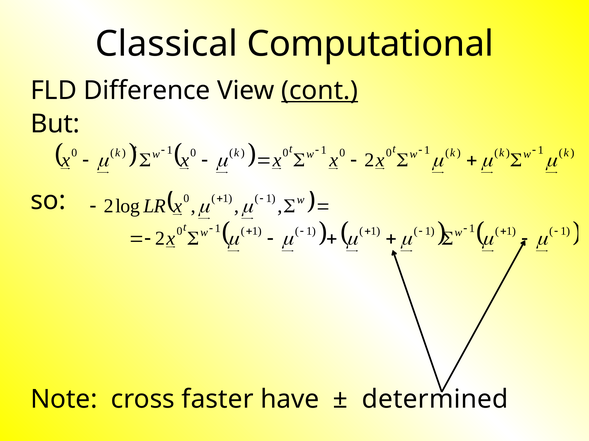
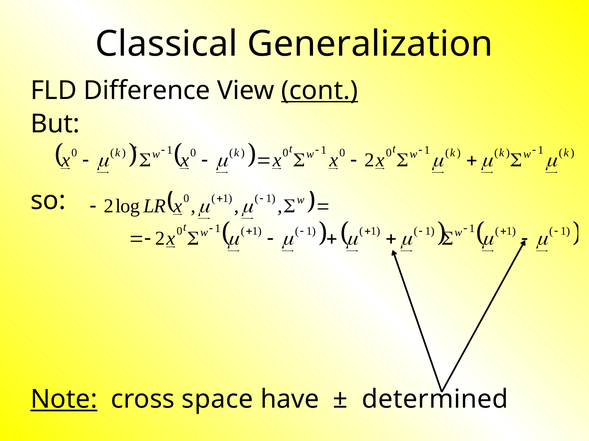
Computational: Computational -> Generalization
Note underline: none -> present
faster: faster -> space
